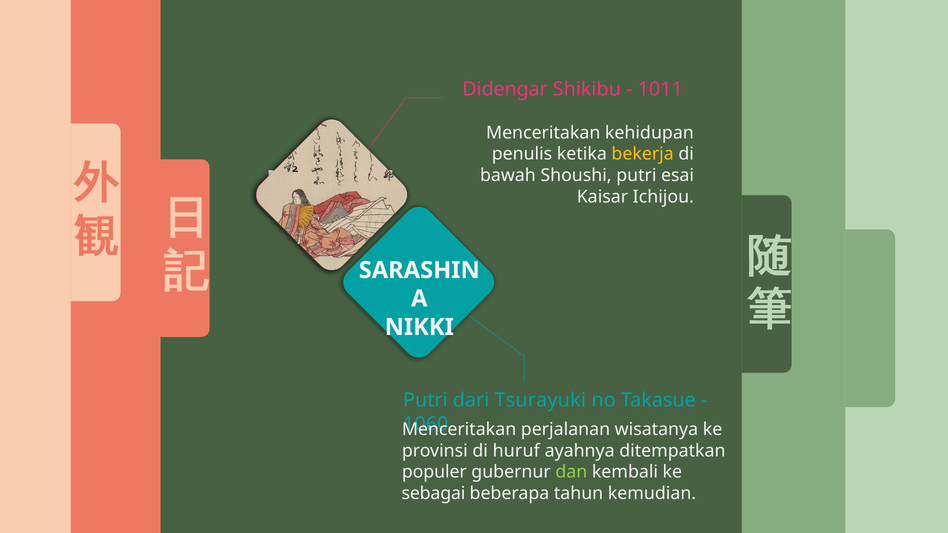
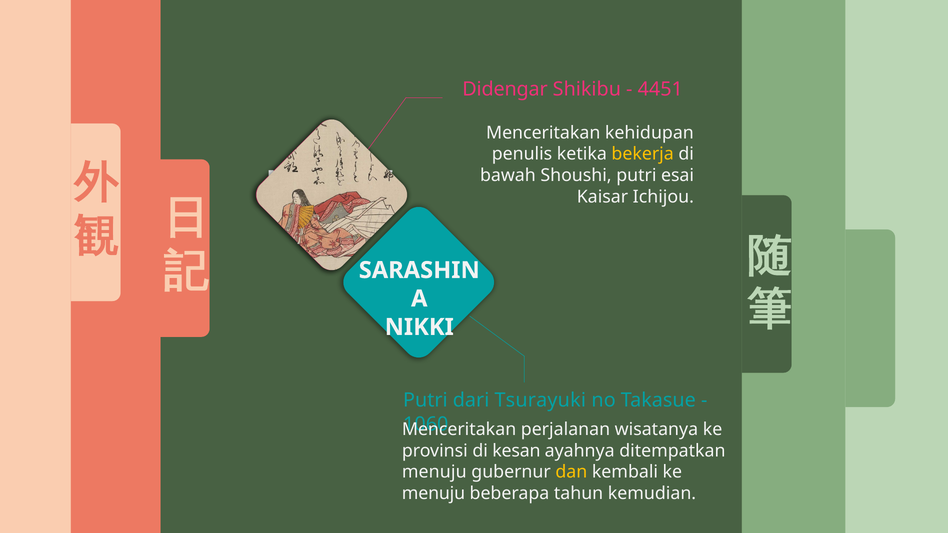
1011: 1011 -> 4451
huruf: huruf -> kesan
populer at (434, 472): populer -> menuju
dan colour: light green -> yellow
sebagai at (433, 494): sebagai -> menuju
